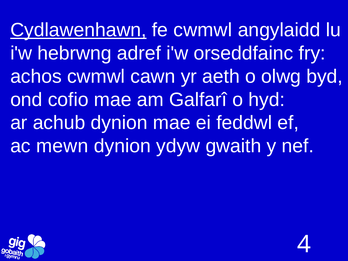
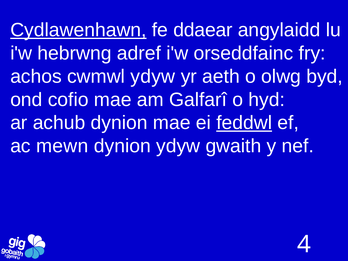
fe cwmwl: cwmwl -> ddaear
cwmwl cawn: cawn -> ydyw
feddwl underline: none -> present
